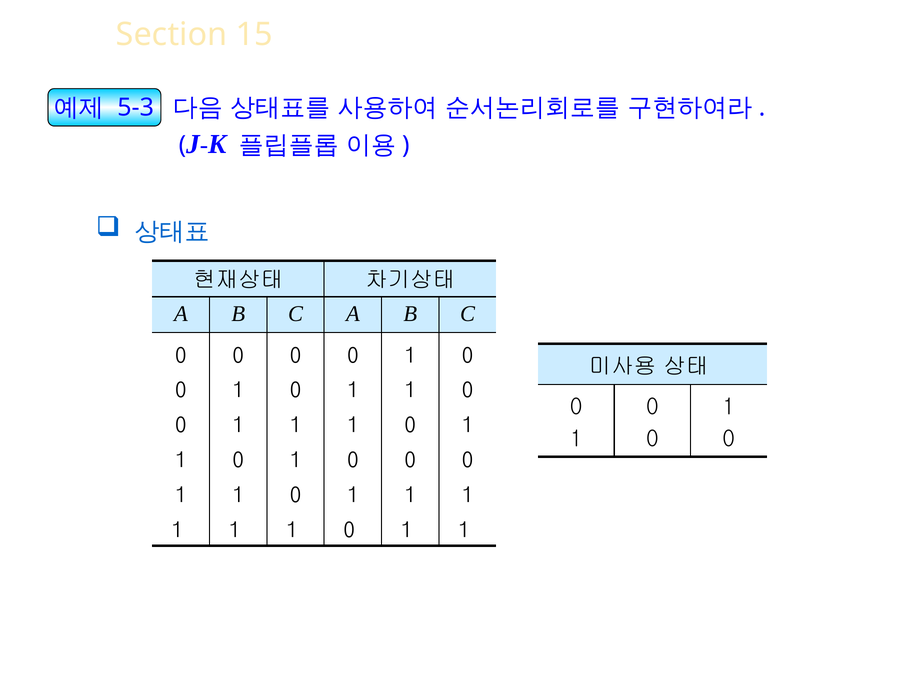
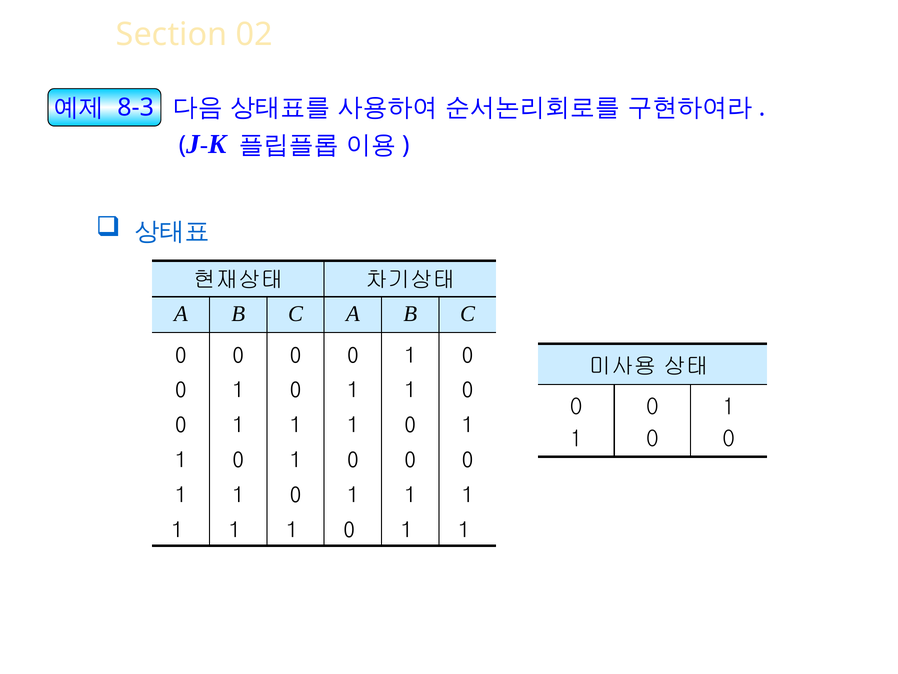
15: 15 -> 02
5-3: 5-3 -> 8-3
